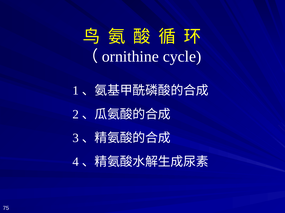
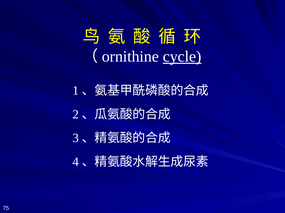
cycle underline: none -> present
